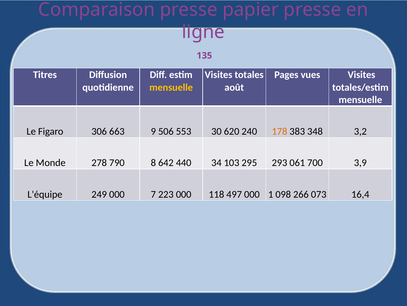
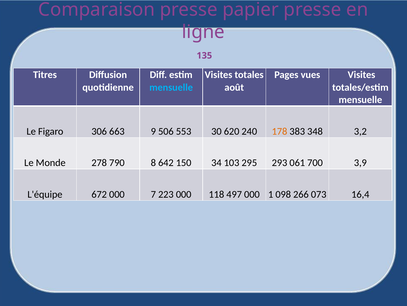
mensuelle at (171, 87) colour: yellow -> light blue
440: 440 -> 150
249: 249 -> 672
